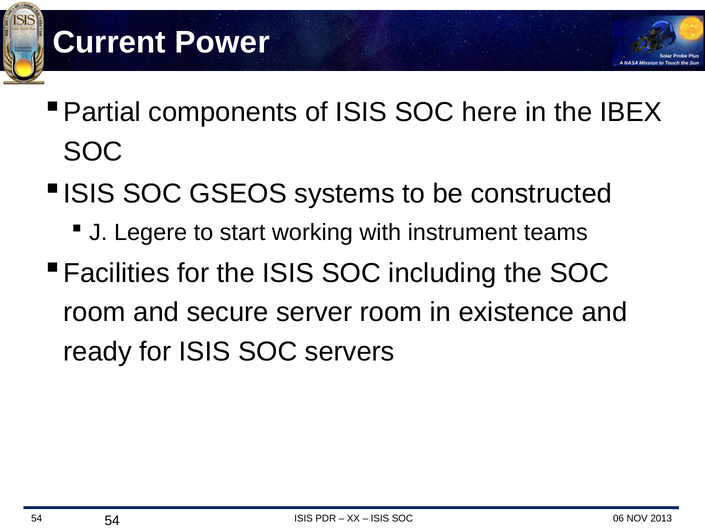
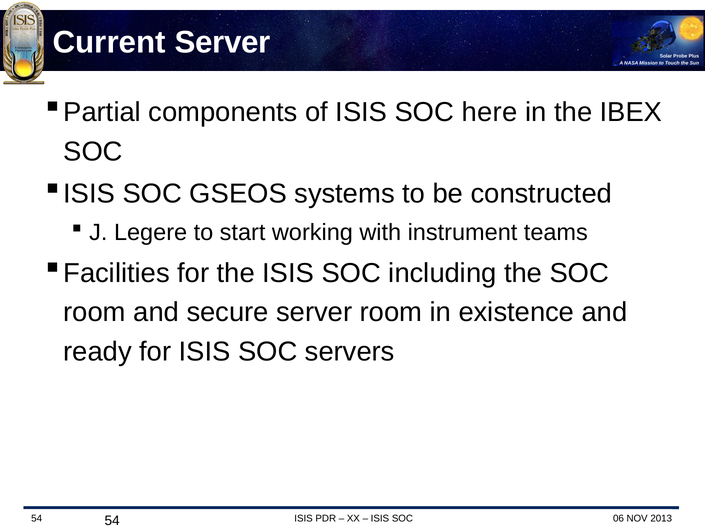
Current Power: Power -> Server
